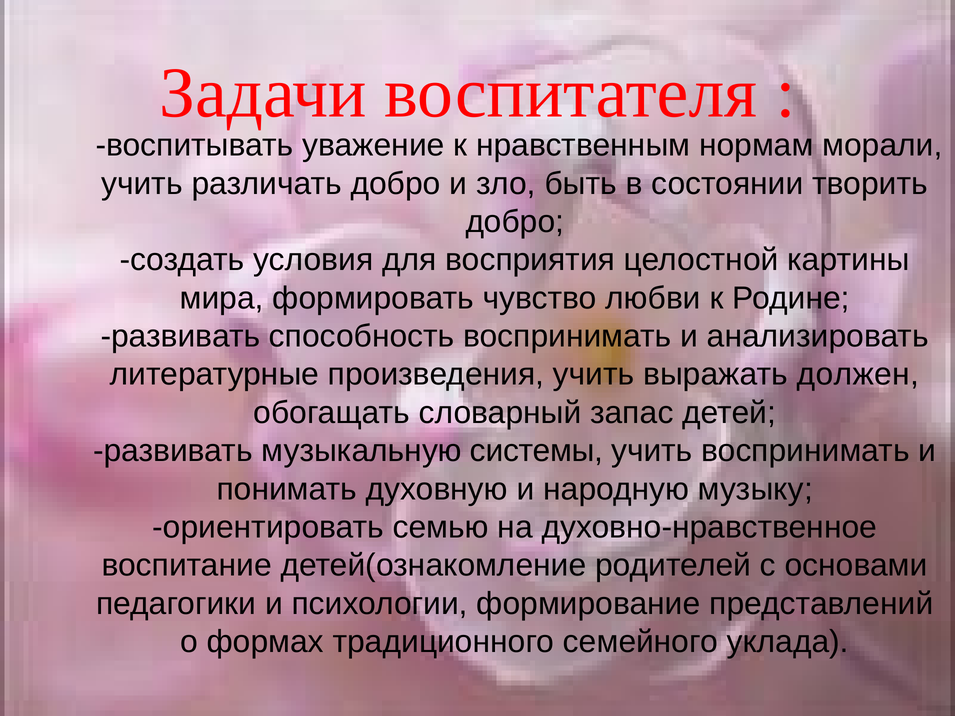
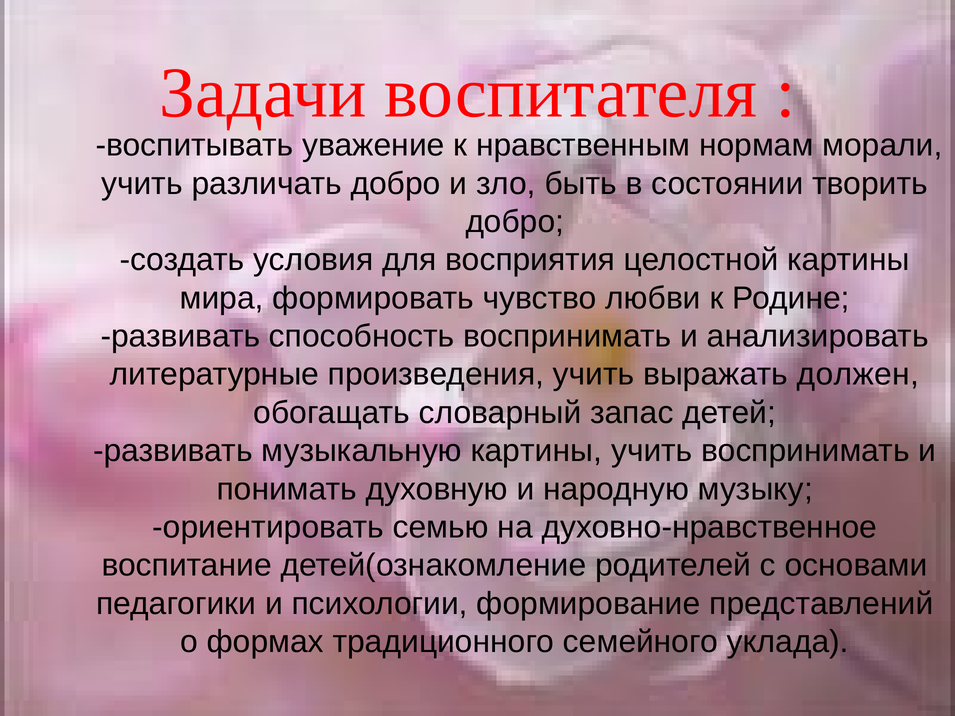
музыкальную системы: системы -> картины
